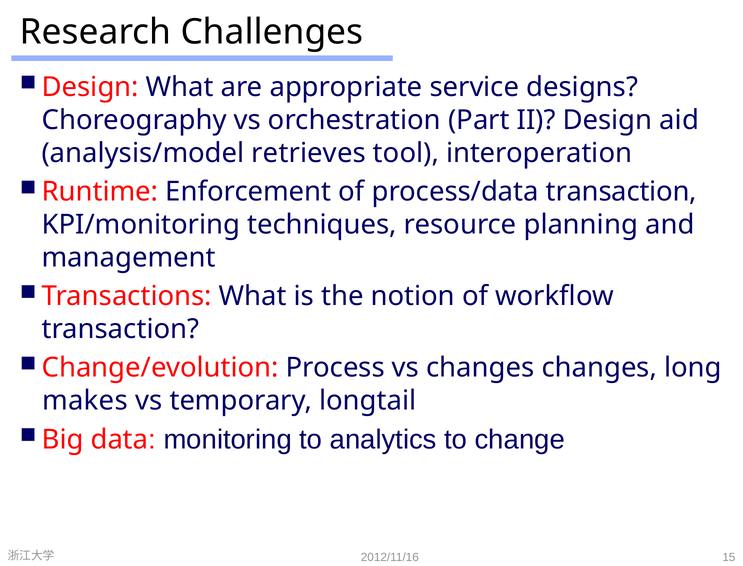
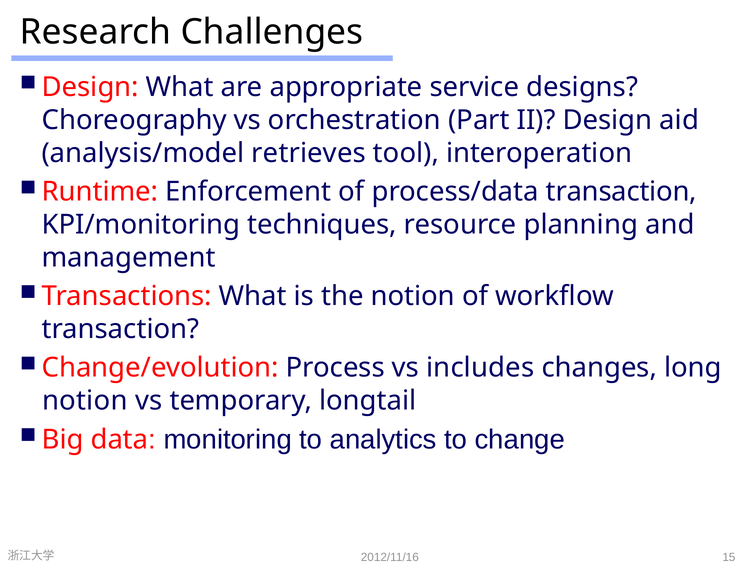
vs changes: changes -> includes
makes at (85, 401): makes -> notion
